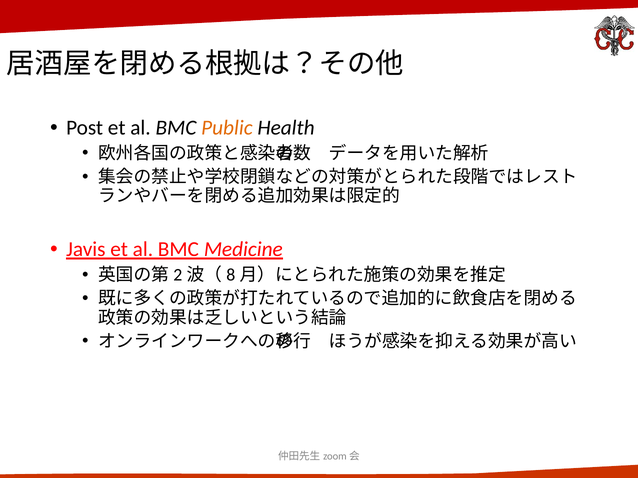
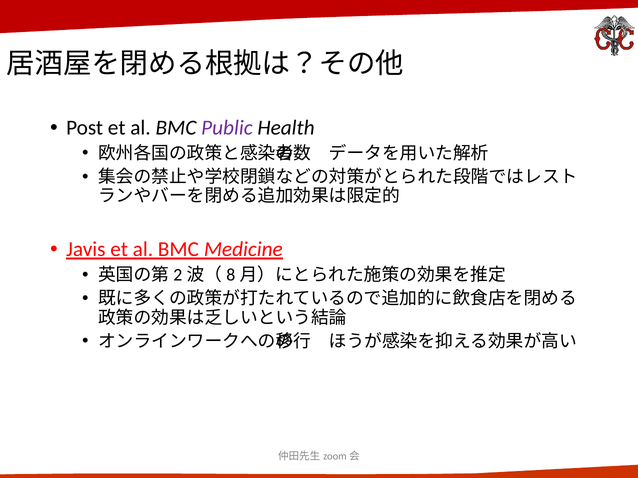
Public colour: orange -> purple
